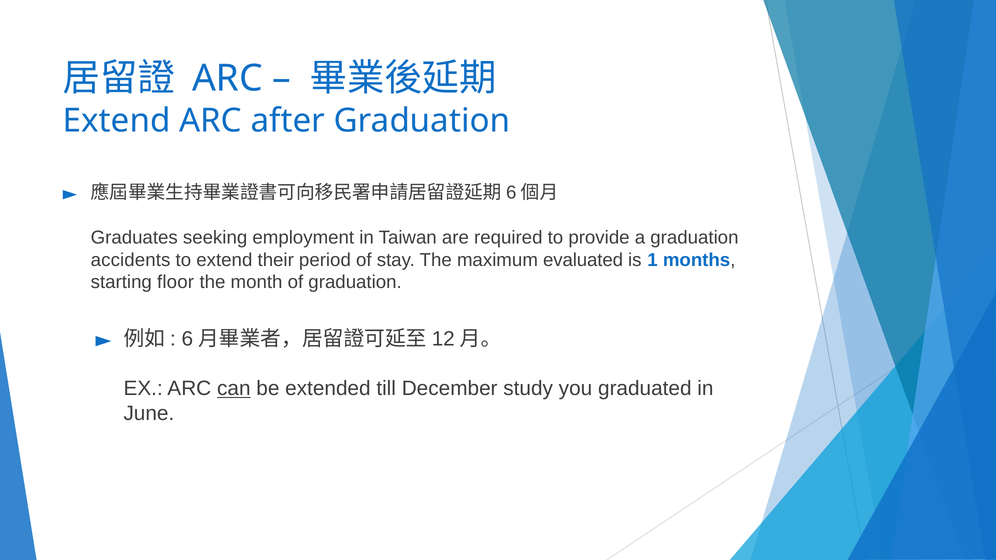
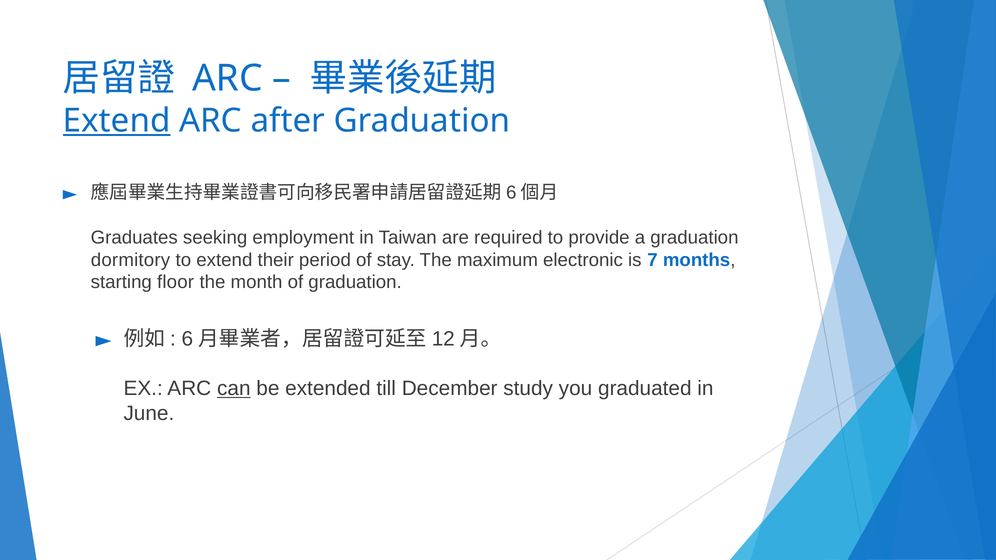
Extend at (117, 121) underline: none -> present
accidents: accidents -> dormitory
evaluated: evaluated -> electronic
1: 1 -> 7
